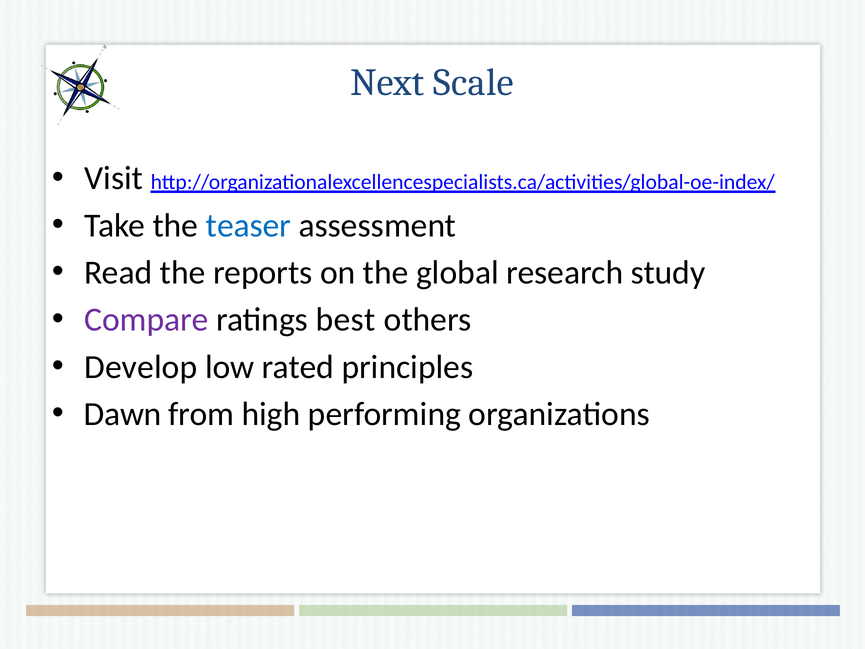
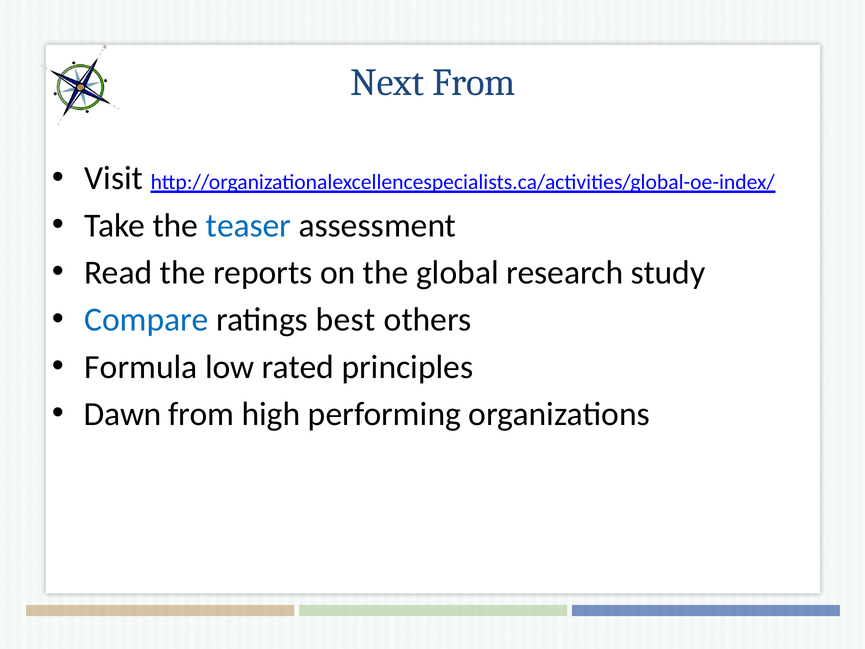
Next Scale: Scale -> From
Compare colour: purple -> blue
Develop: Develop -> Formula
